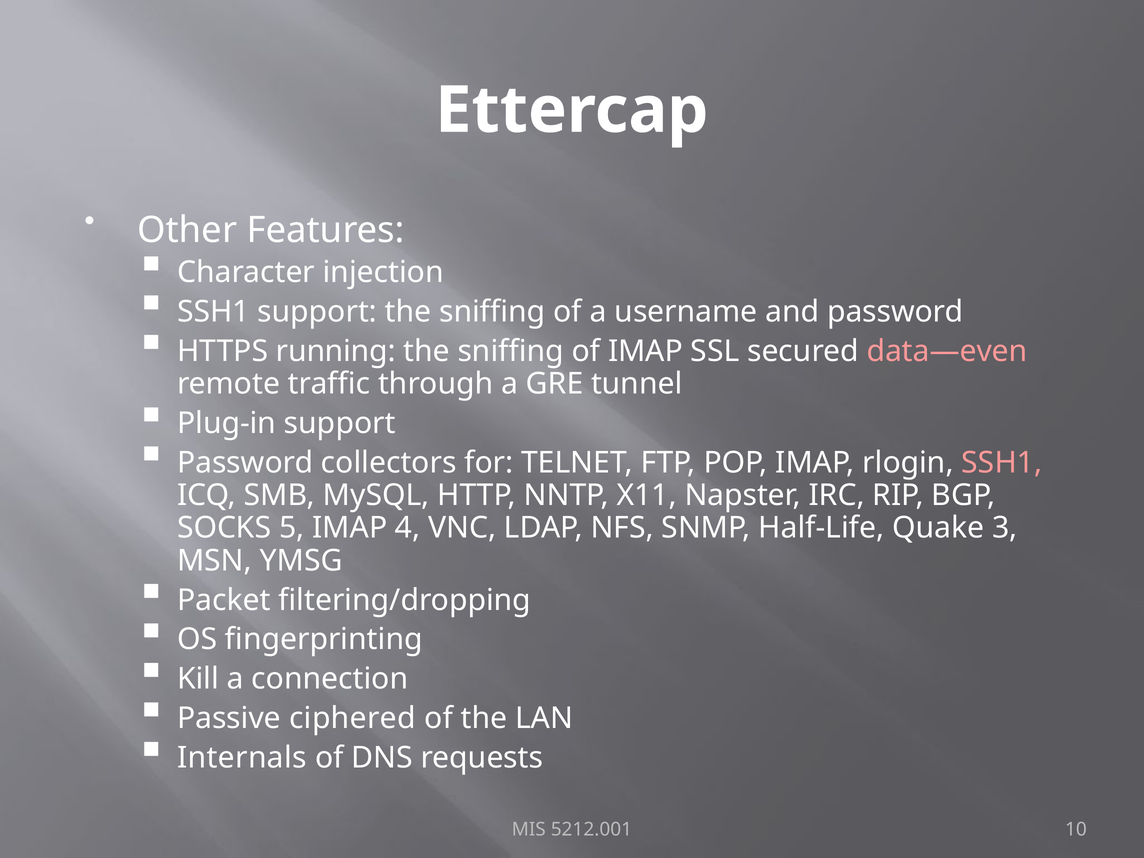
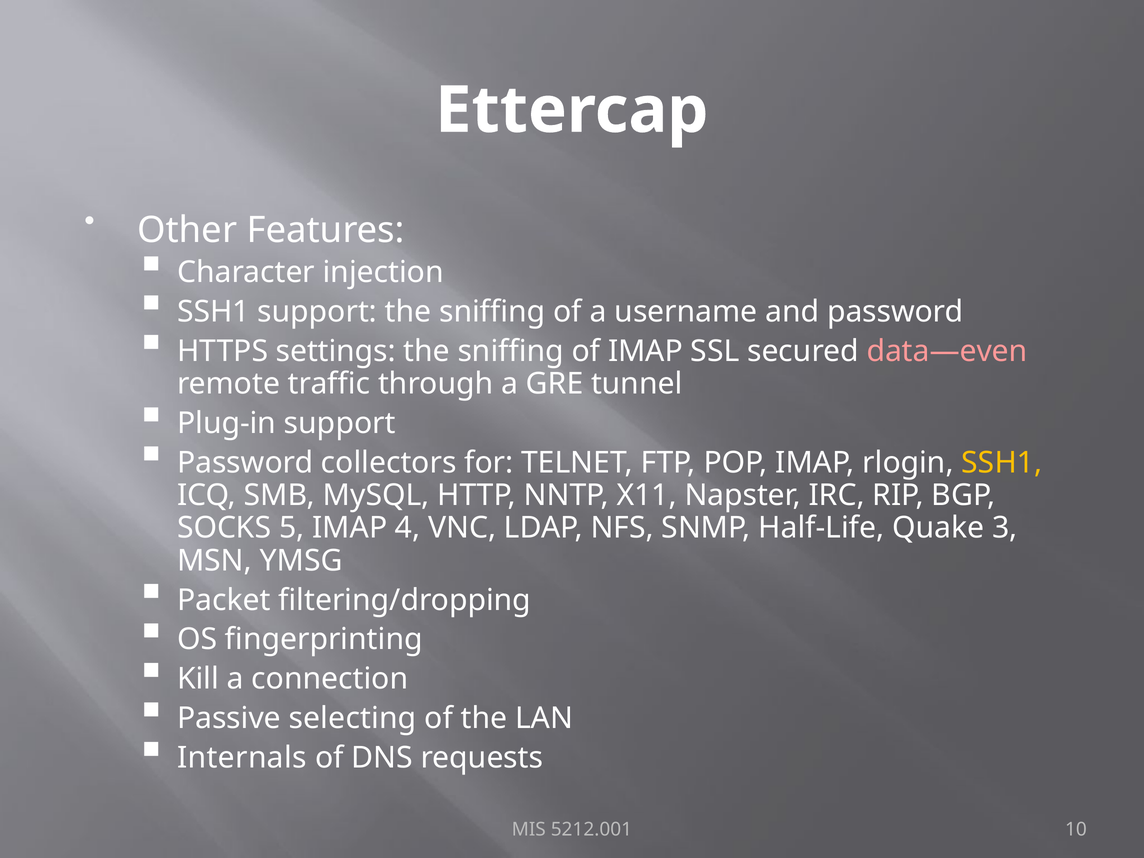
running: running -> settings
SSH1 at (1002, 463) colour: pink -> yellow
ciphered: ciphered -> selecting
